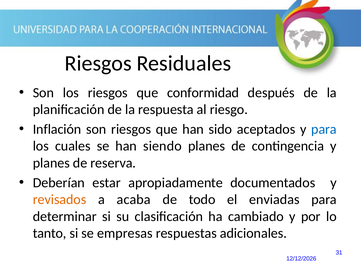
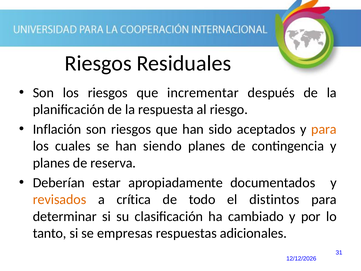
conformidad: conformidad -> incrementar
para at (324, 129) colour: blue -> orange
acaba: acaba -> crítica
enviadas: enviadas -> distintos
